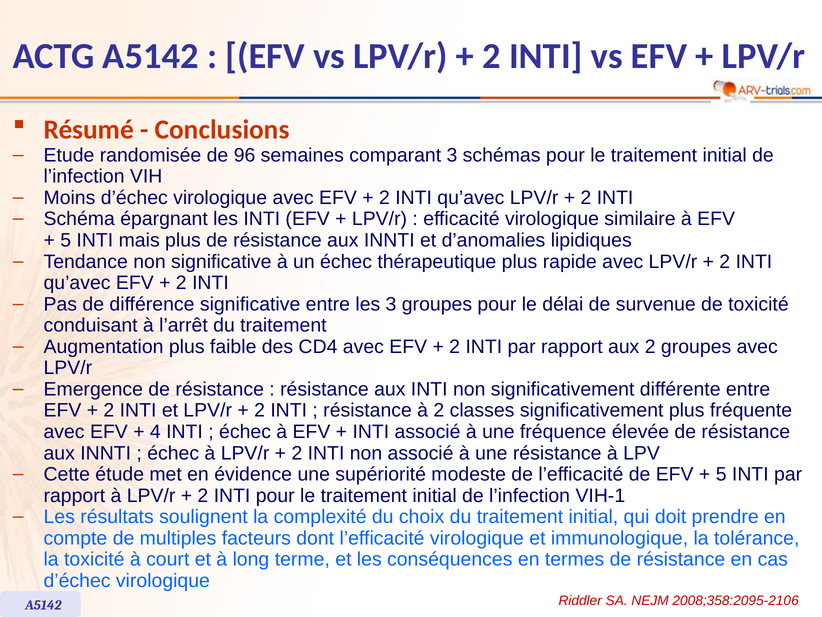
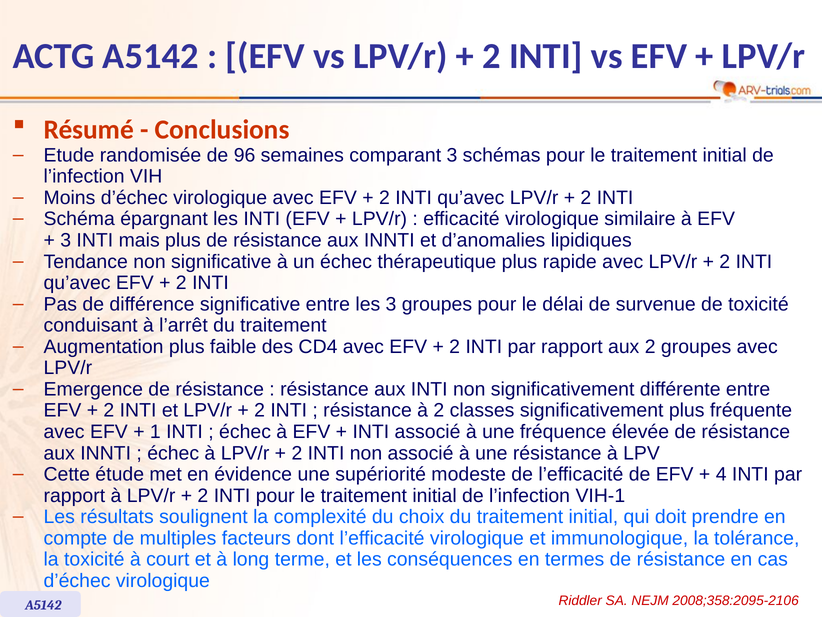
5 at (66, 240): 5 -> 3
4: 4 -> 1
5 at (721, 474): 5 -> 4
